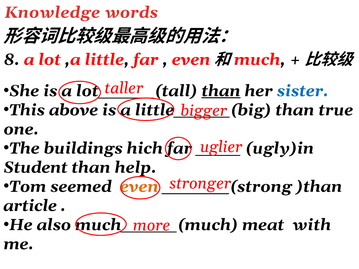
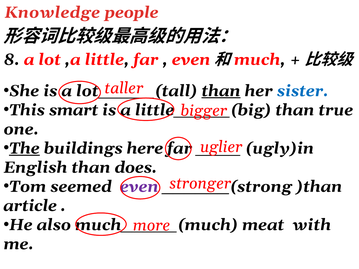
words: words -> people
above: above -> smart
The underline: none -> present
hich: hich -> here
Student: Student -> English
help: help -> does
even colour: orange -> purple
